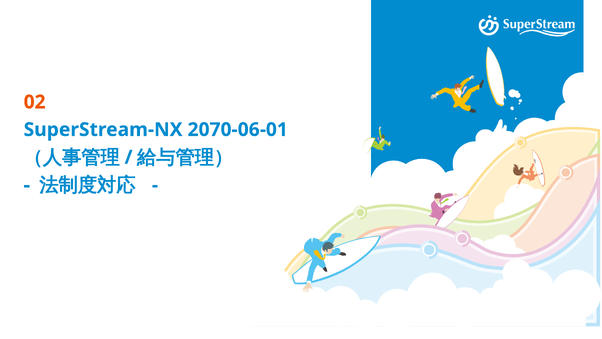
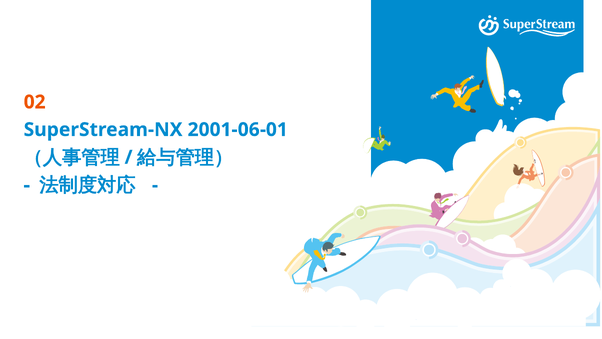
2070-06-01: 2070-06-01 -> 2001-06-01
